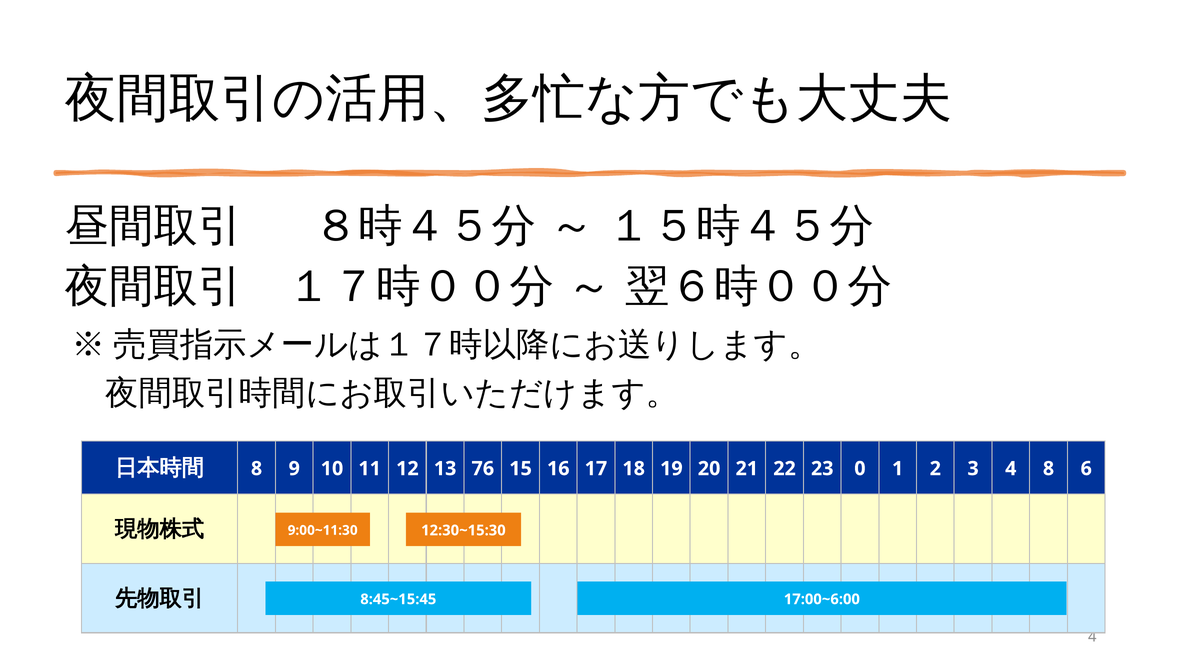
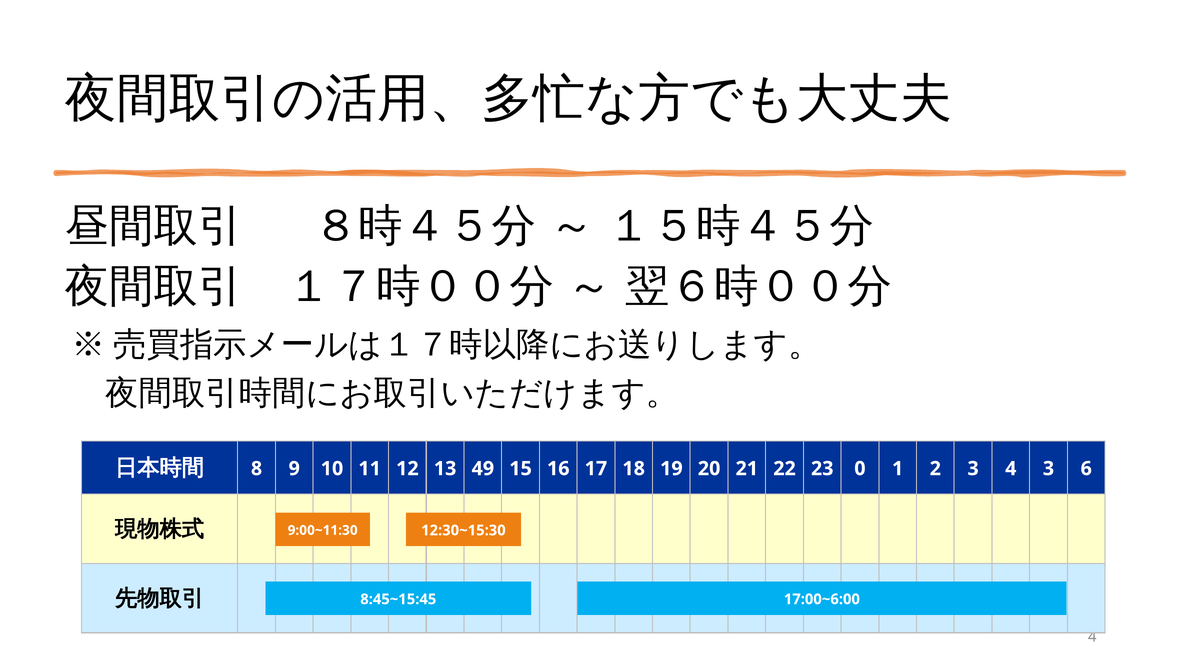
76: 76 -> 49
4 8: 8 -> 3
